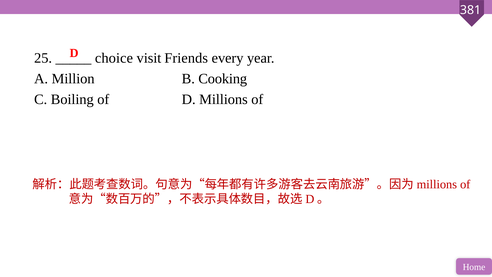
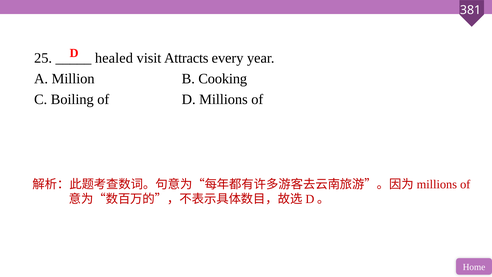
choice: choice -> healed
Friends: Friends -> Attracts
